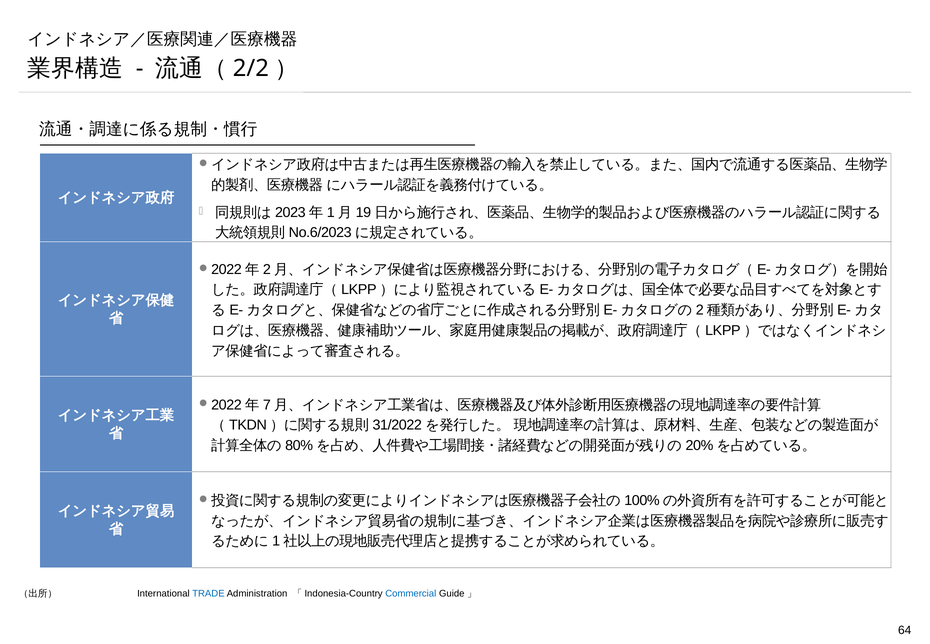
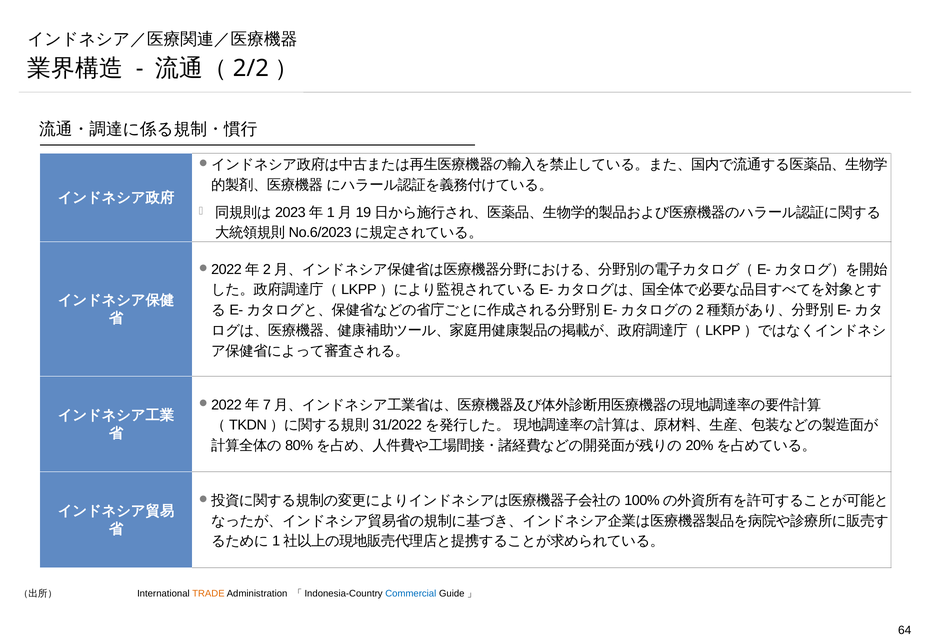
TRADE colour: blue -> orange
